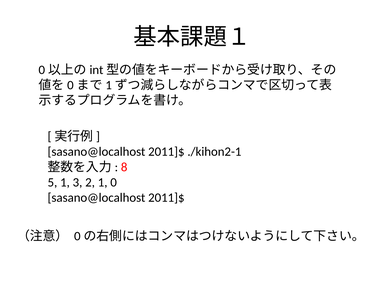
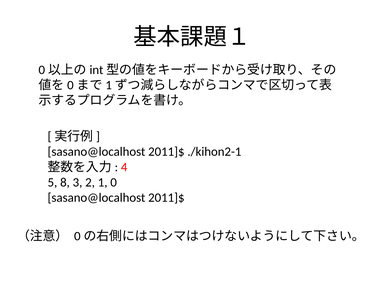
8: 8 -> 4
5 1: 1 -> 8
